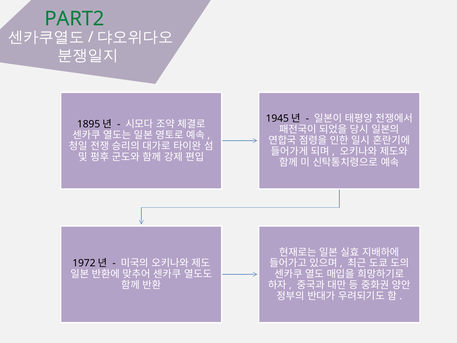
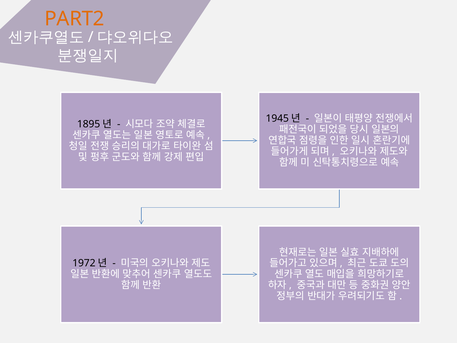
PART2 colour: green -> orange
